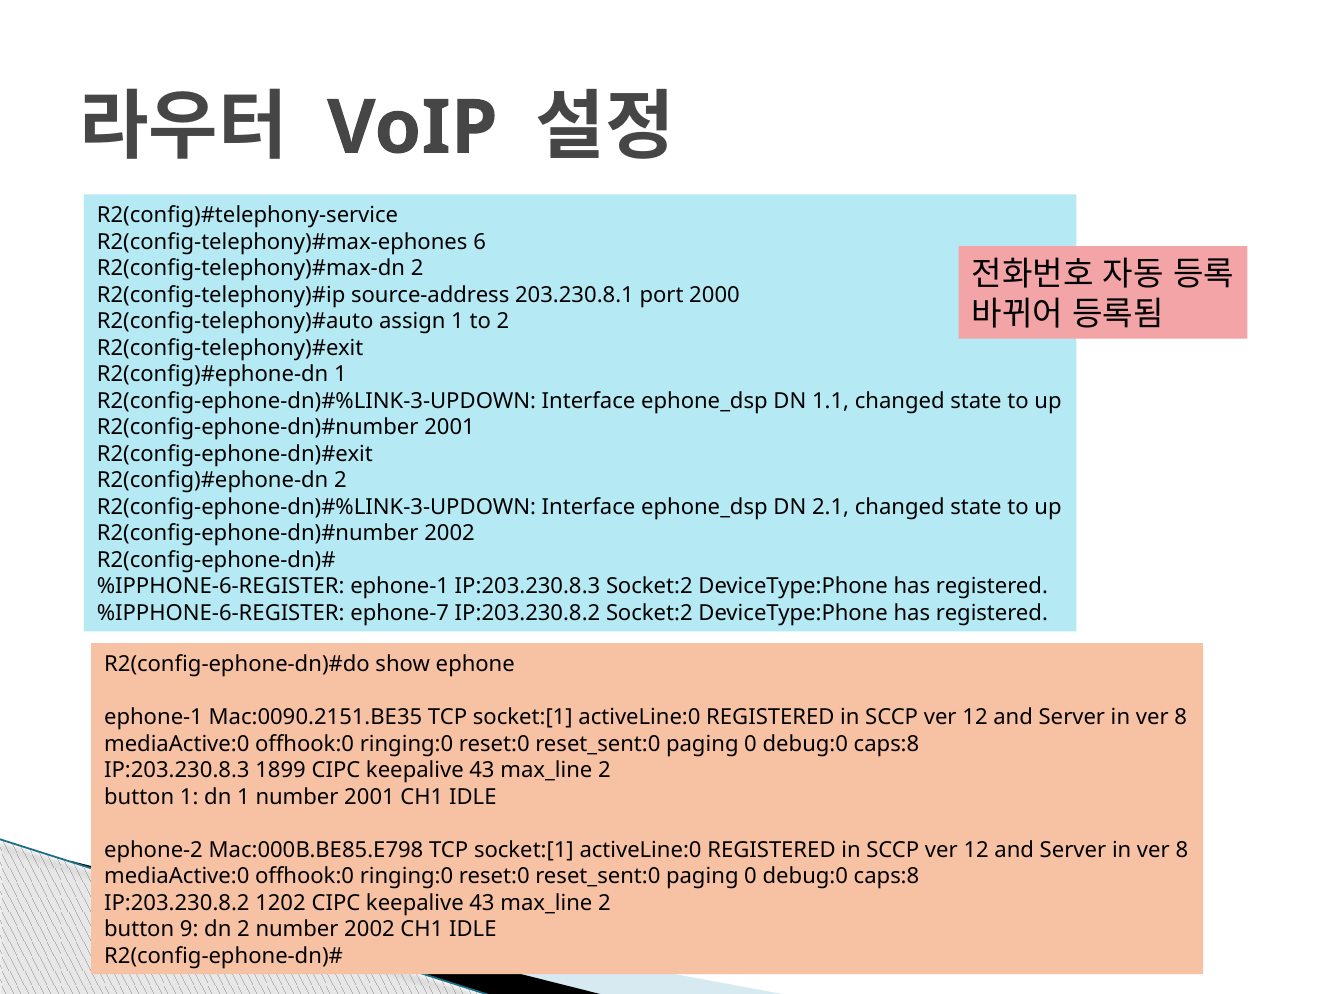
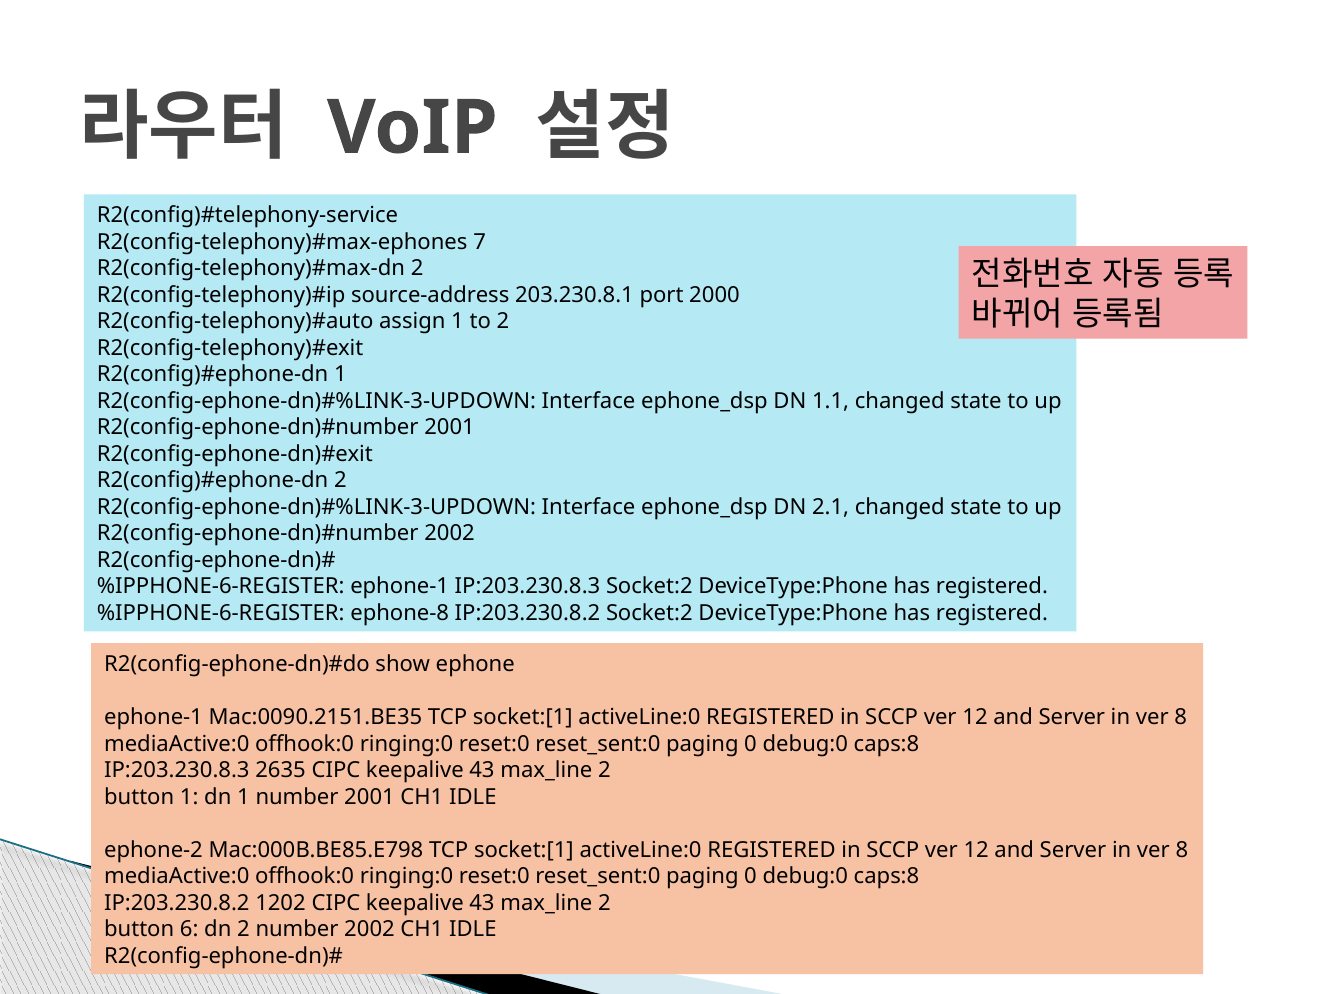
6: 6 -> 7
ephone-7: ephone-7 -> ephone-8
1899: 1899 -> 2635
9: 9 -> 6
